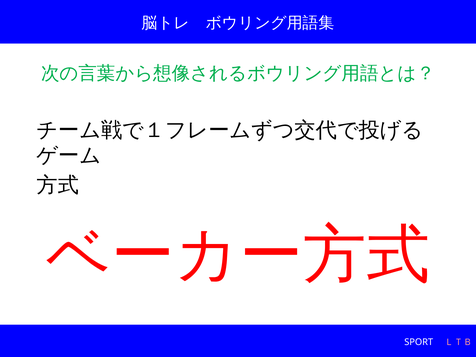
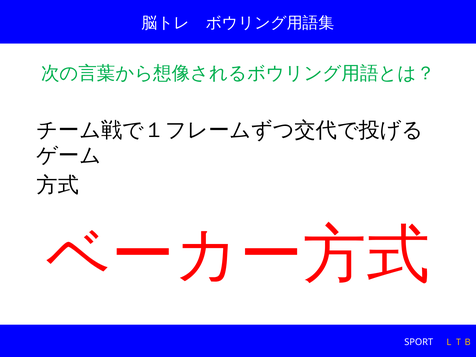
ＬＴＢ colour: pink -> yellow
